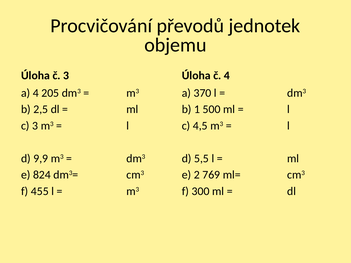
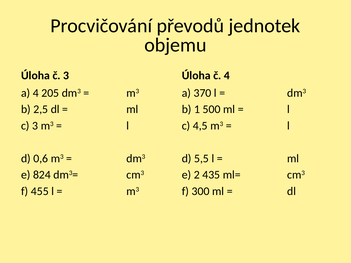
9,9: 9,9 -> 0,6
769: 769 -> 435
